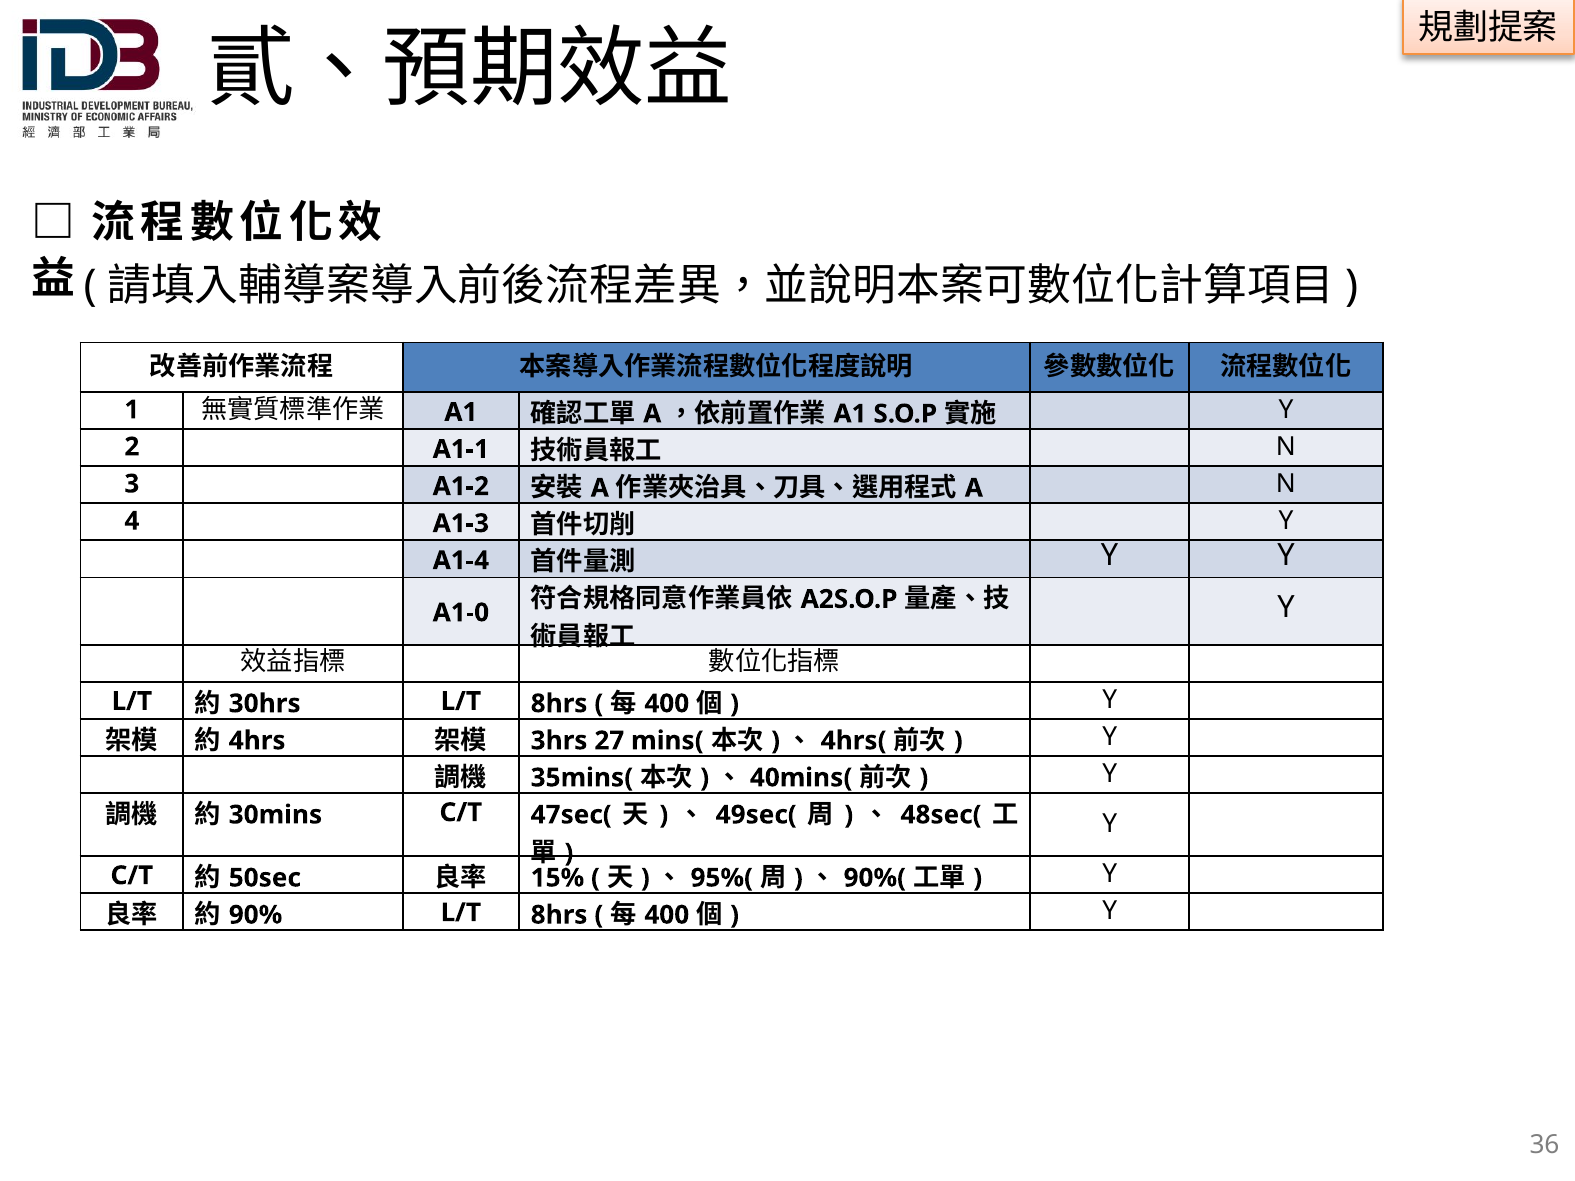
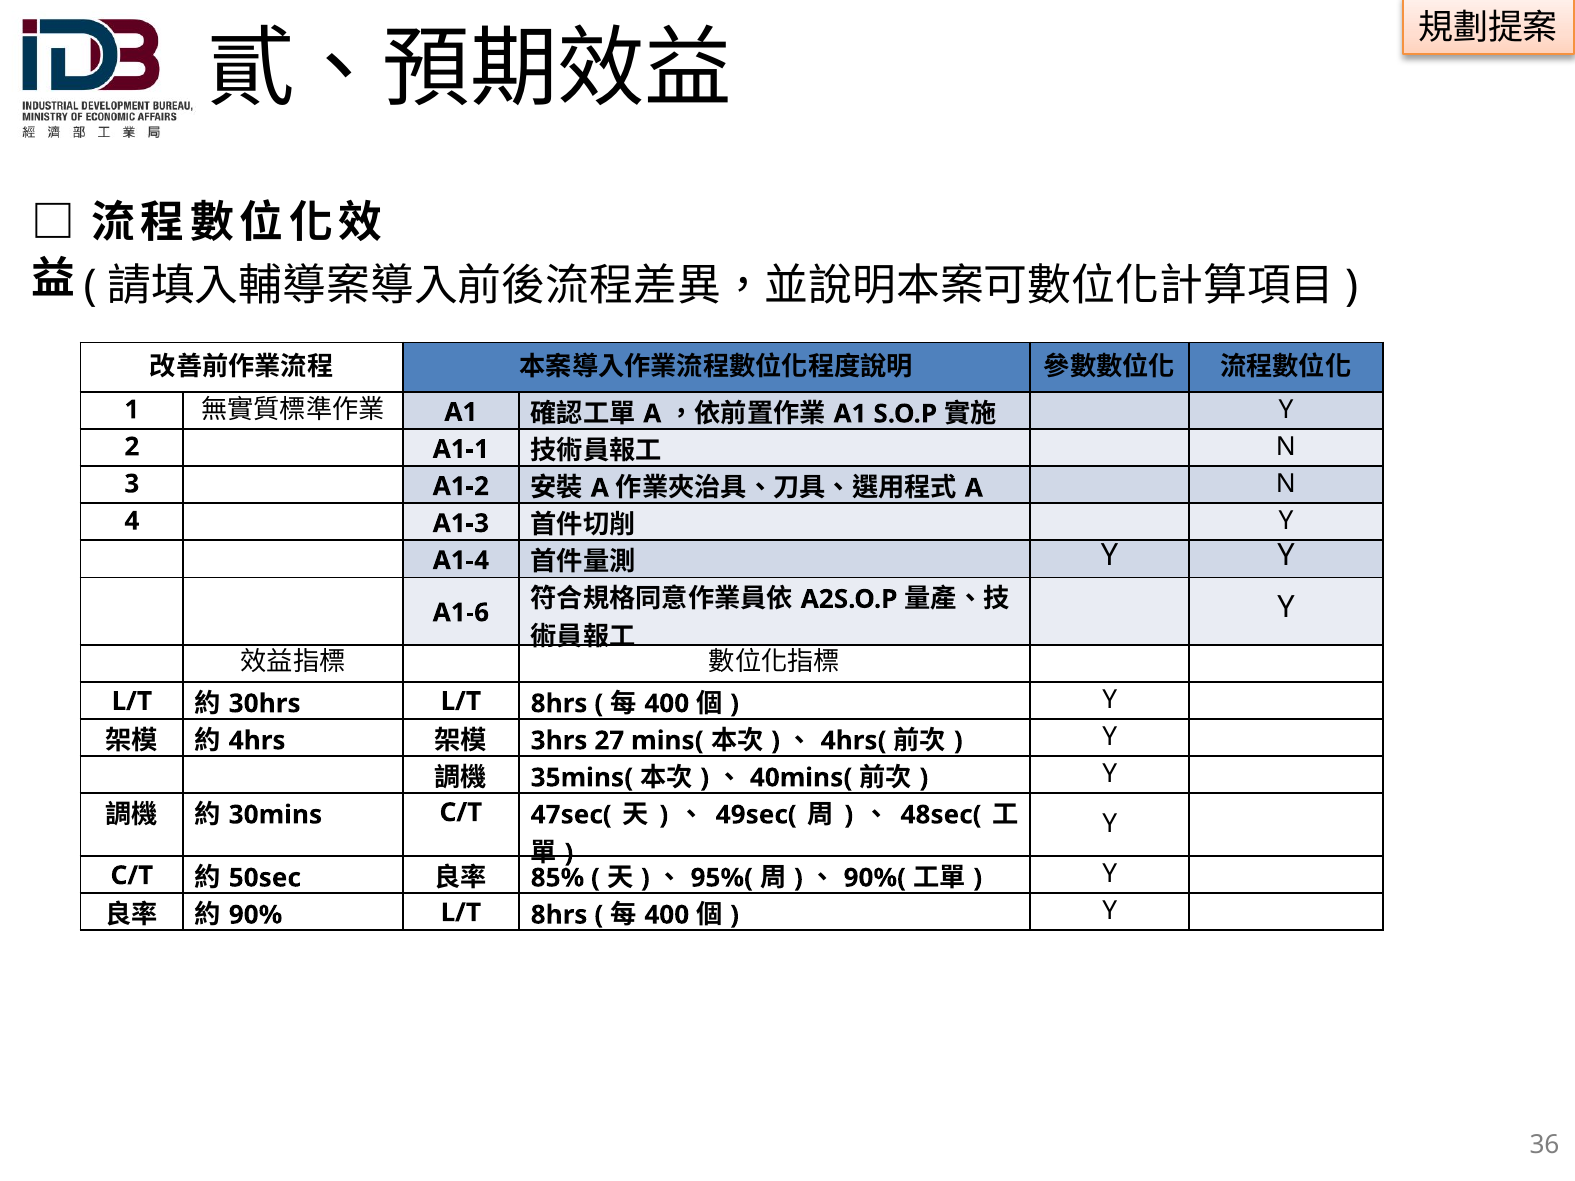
A1-0: A1-0 -> A1-6
15%: 15% -> 85%
